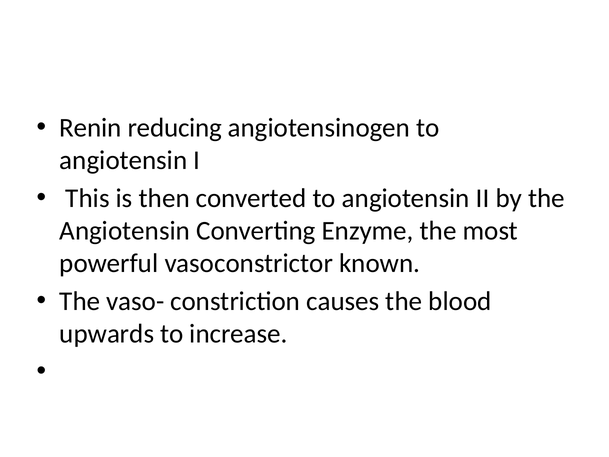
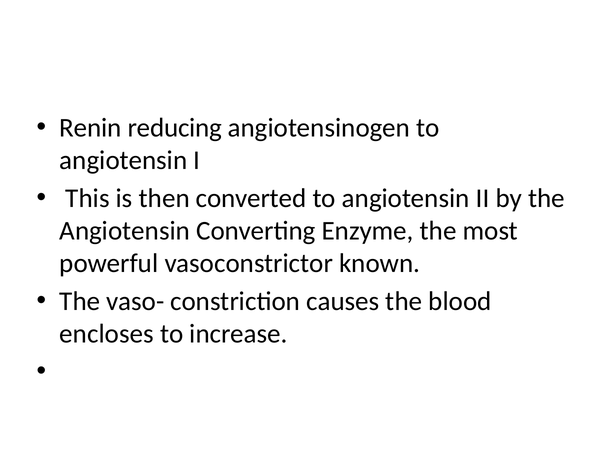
upwards: upwards -> encloses
